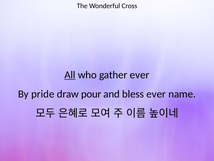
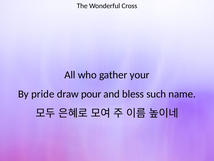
All underline: present -> none
gather ever: ever -> your
bless ever: ever -> such
